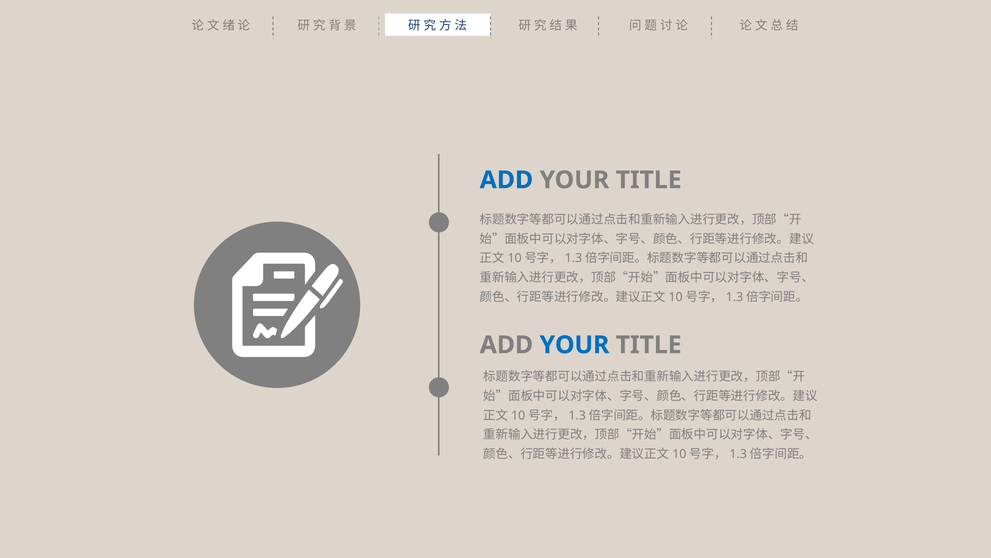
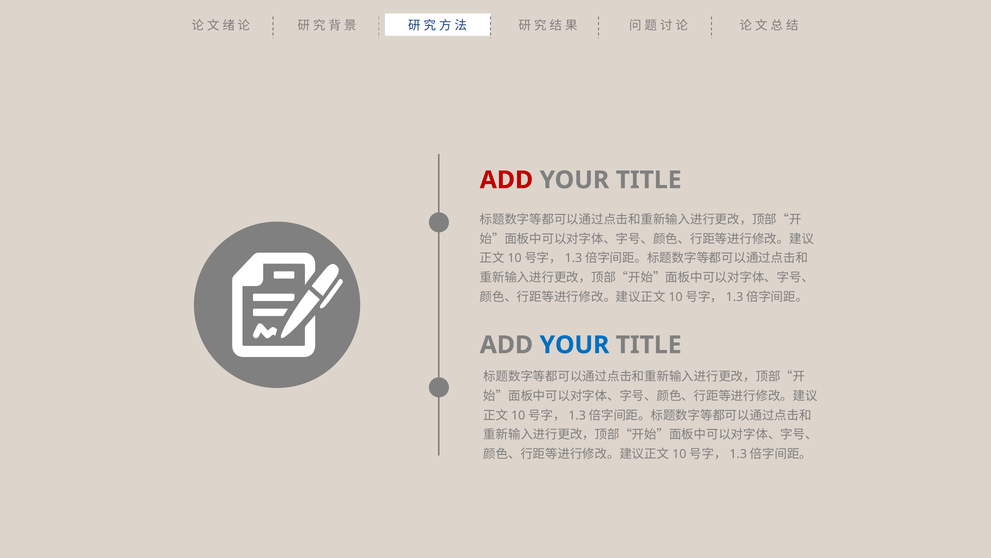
ADD at (506, 180) colour: blue -> red
